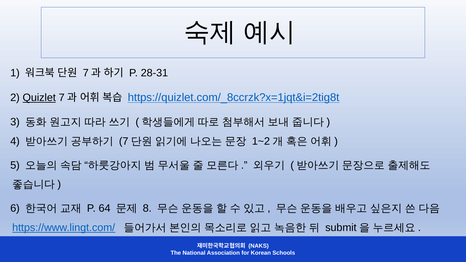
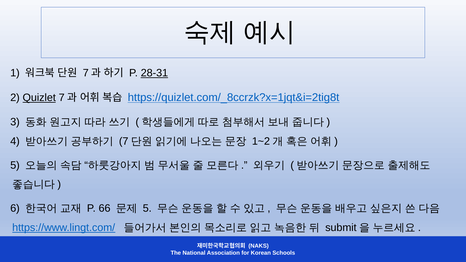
28-31 underline: none -> present
64: 64 -> 66
8 at (147, 209): 8 -> 5
